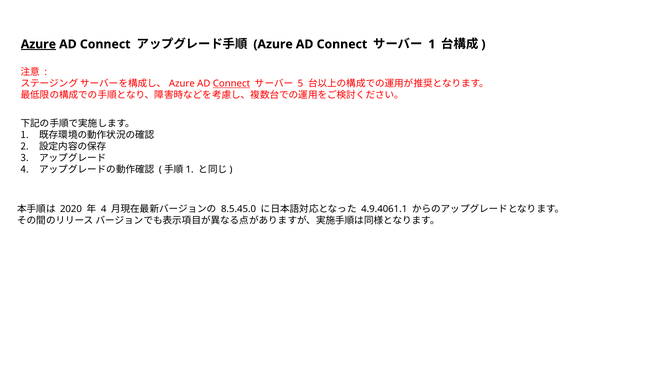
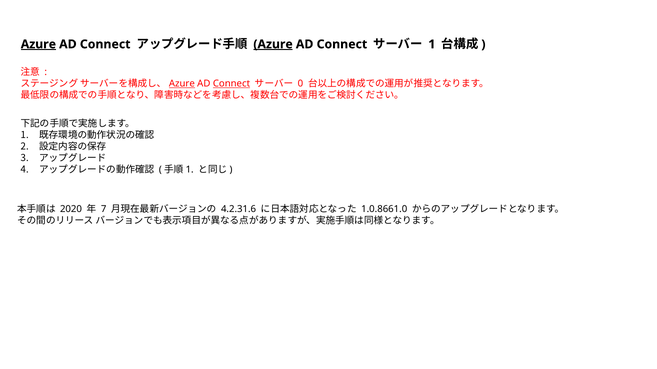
Azure at (273, 44) underline: none -> present
Azure at (182, 84) underline: none -> present
5: 5 -> 0
4 at (104, 209): 4 -> 7
8.5.45.0: 8.5.45.0 -> 4.2.31.6
4.9.4061.1: 4.9.4061.1 -> 1.0.8661.0
